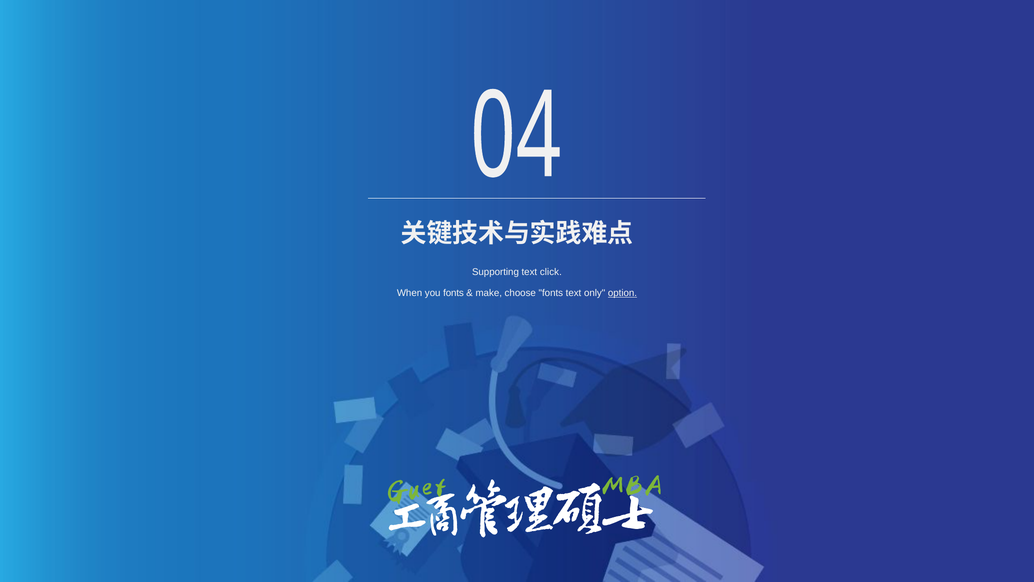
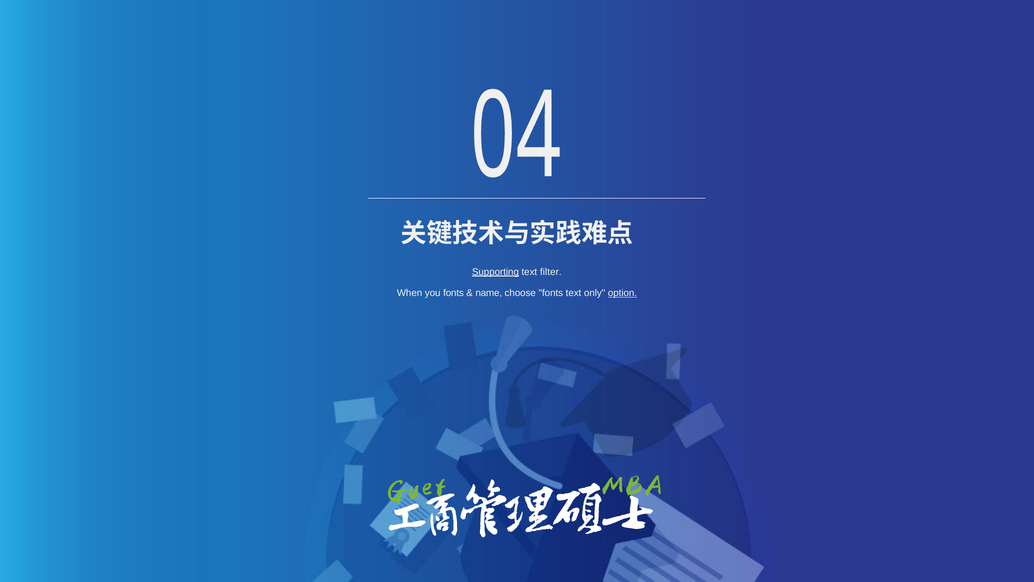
Supporting underline: none -> present
click: click -> filter
make: make -> name
